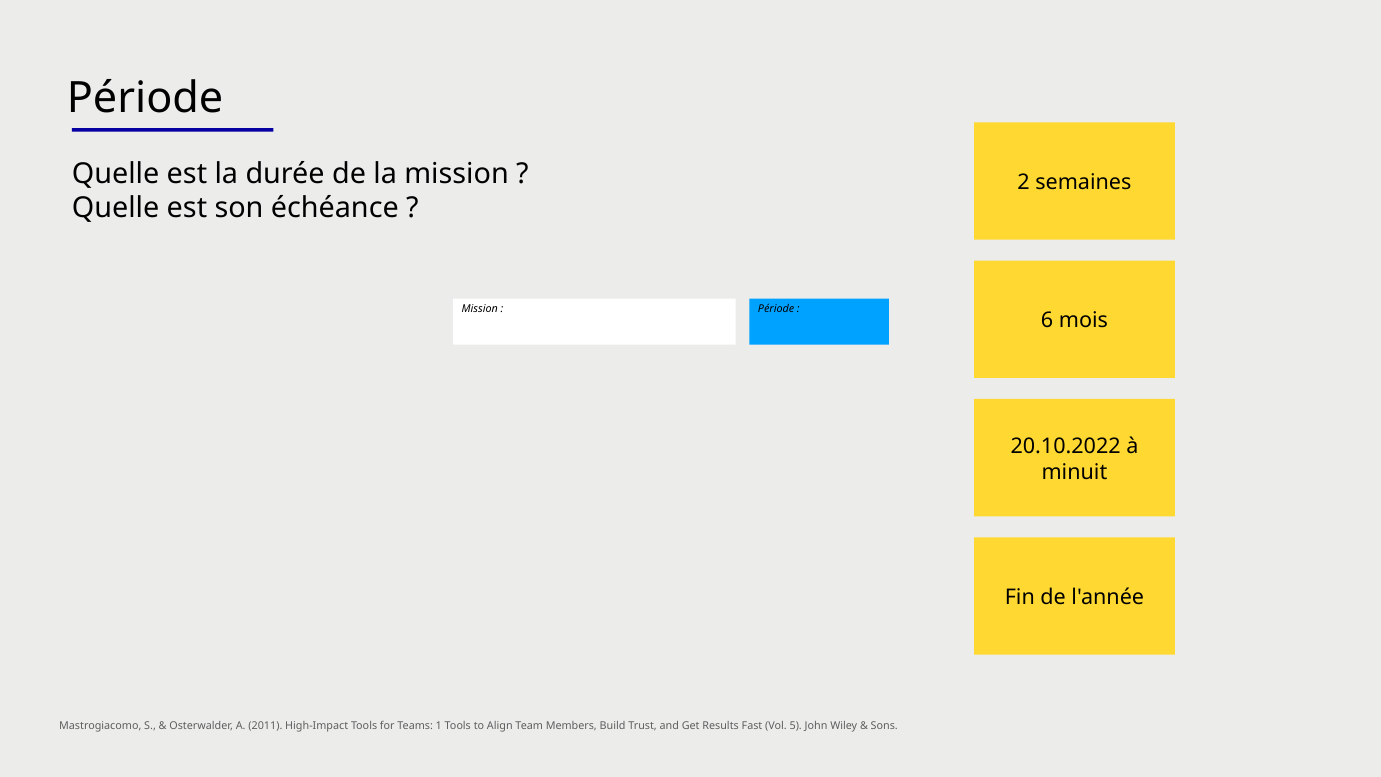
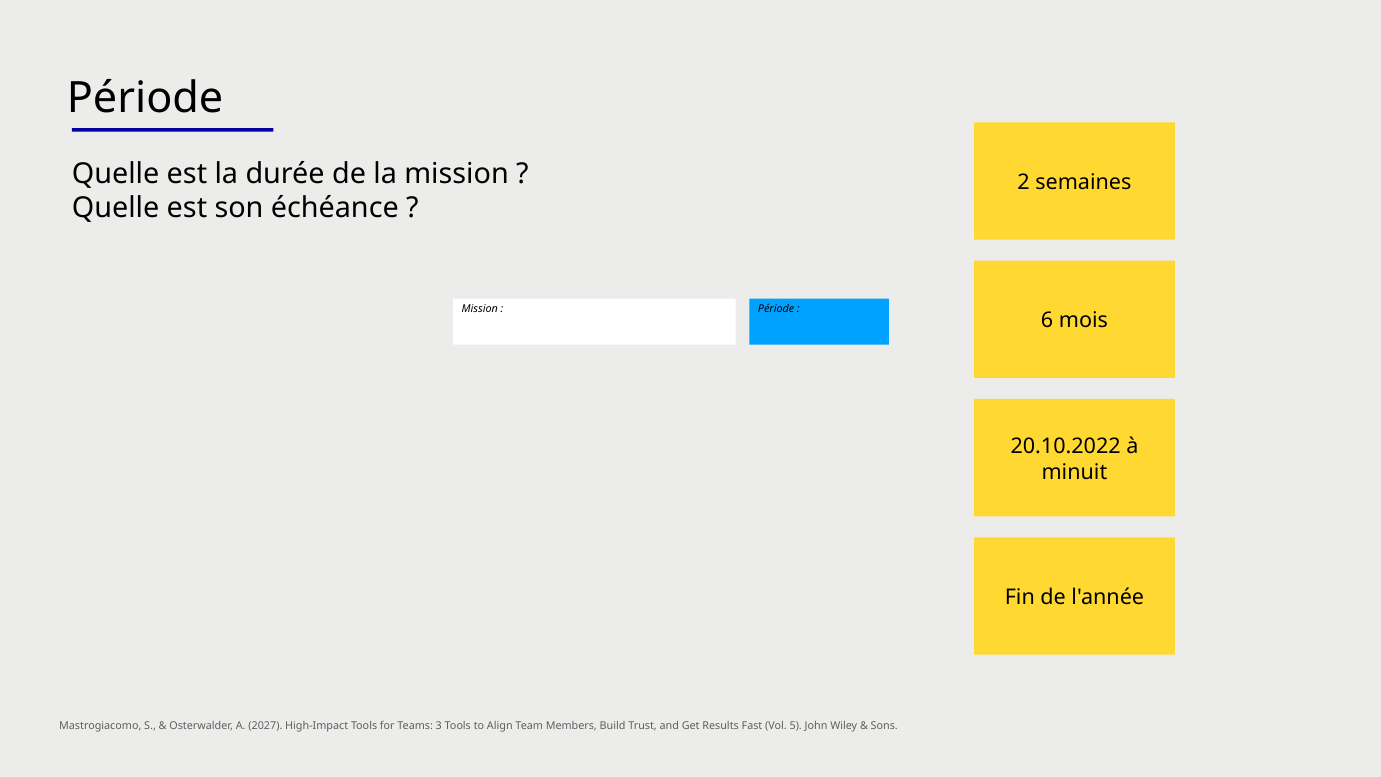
2011: 2011 -> 2027
1: 1 -> 3
